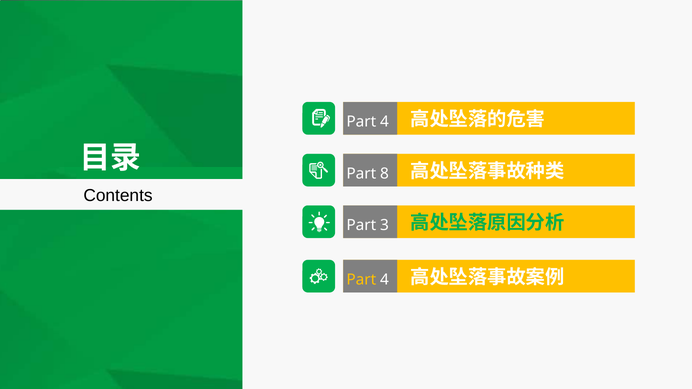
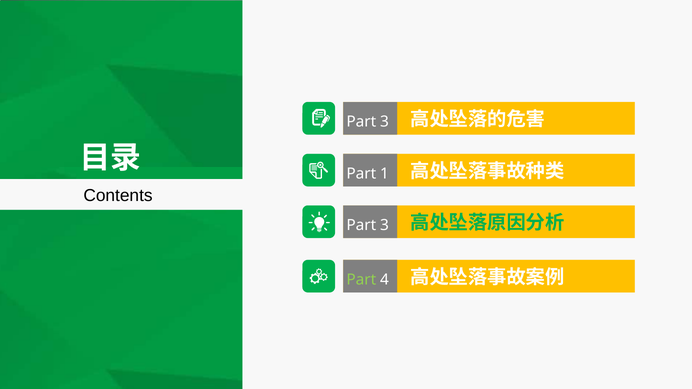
4 at (384, 122): 4 -> 3
8: 8 -> 1
Part at (361, 280) colour: yellow -> light green
